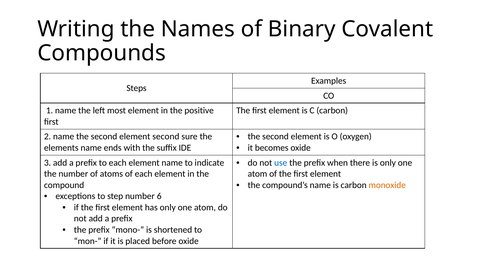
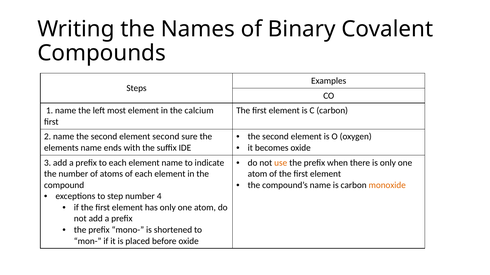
positive: positive -> calcium
use colour: blue -> orange
6: 6 -> 4
